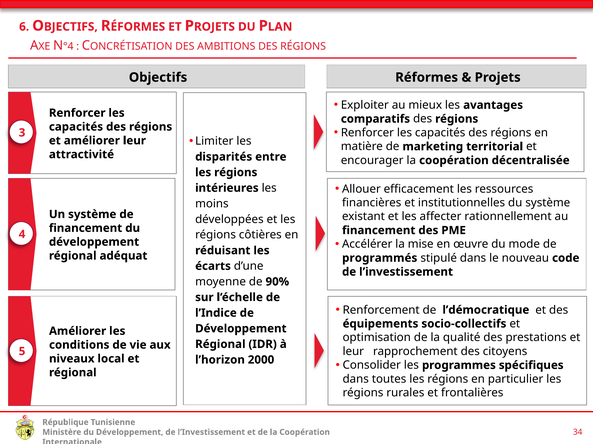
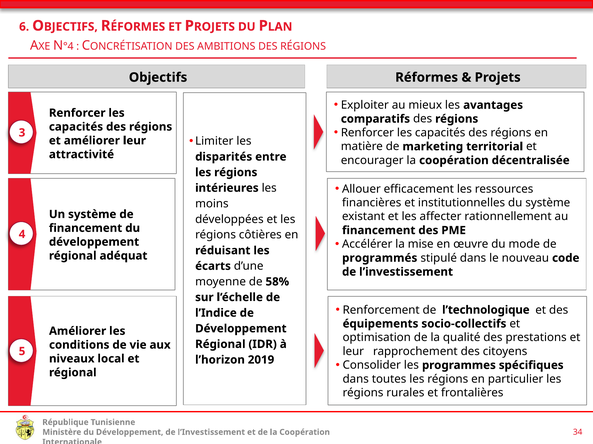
90%: 90% -> 58%
l’démocratique: l’démocratique -> l’technologique
2000: 2000 -> 2019
